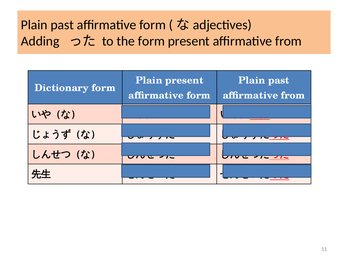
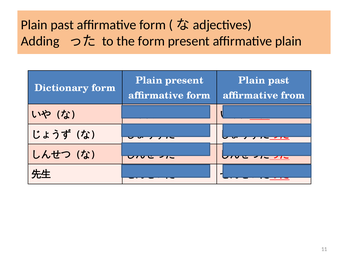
present affirmative from: from -> plain
